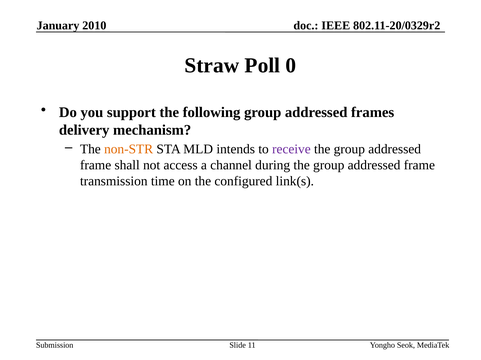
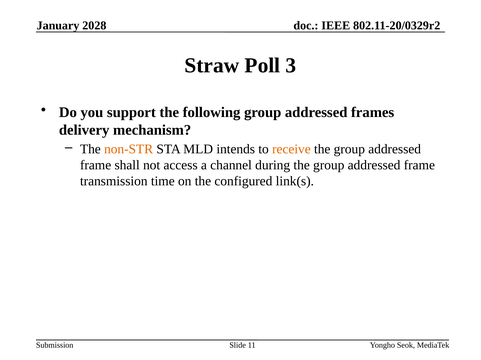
2010: 2010 -> 2028
0: 0 -> 3
receive colour: purple -> orange
